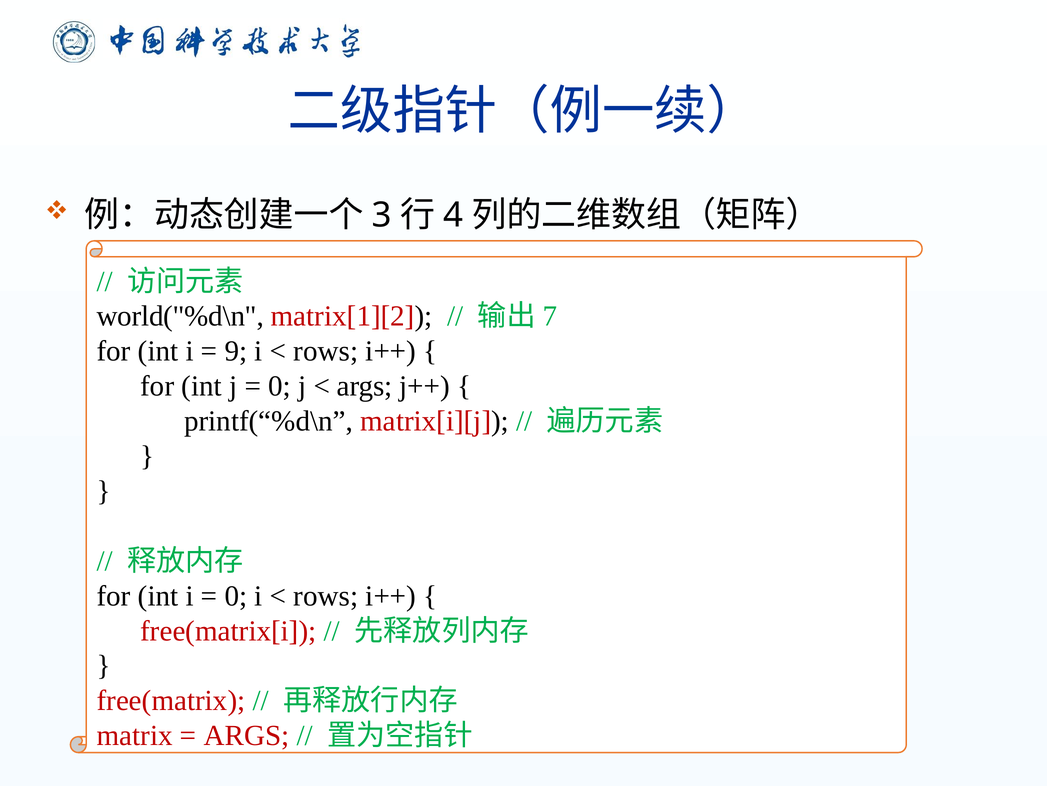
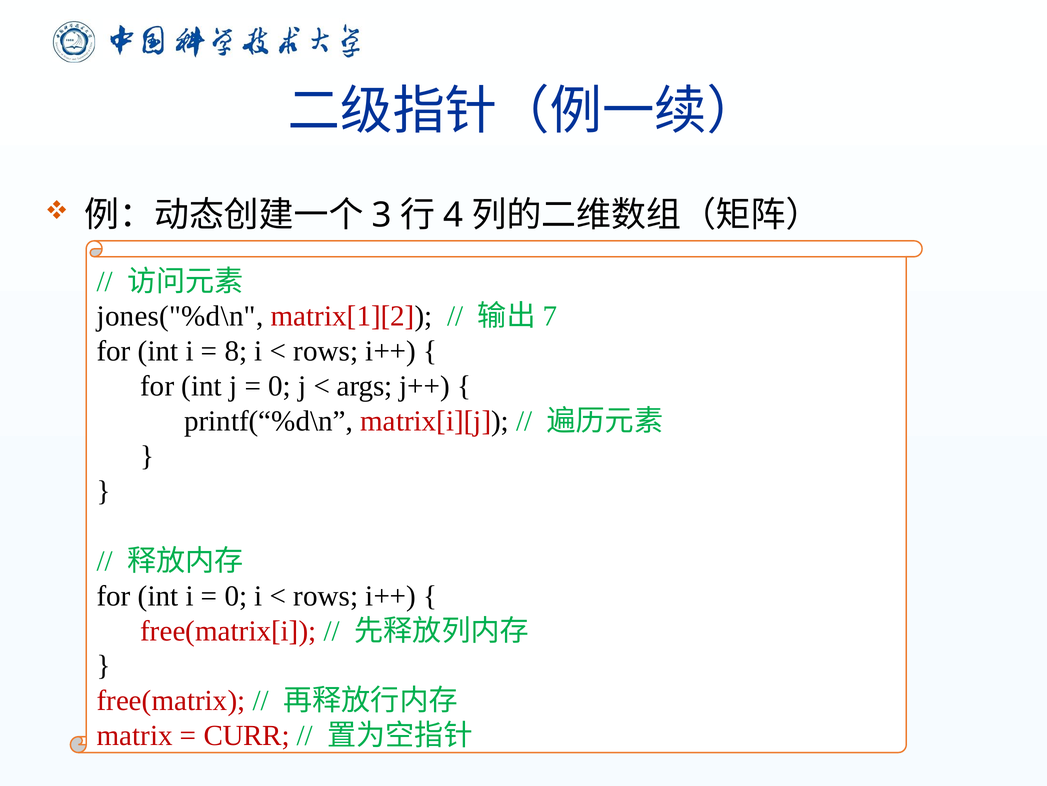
world("%d\n: world("%d\n -> jones("%d\n
9: 9 -> 8
ARGS at (246, 735): ARGS -> CURR
